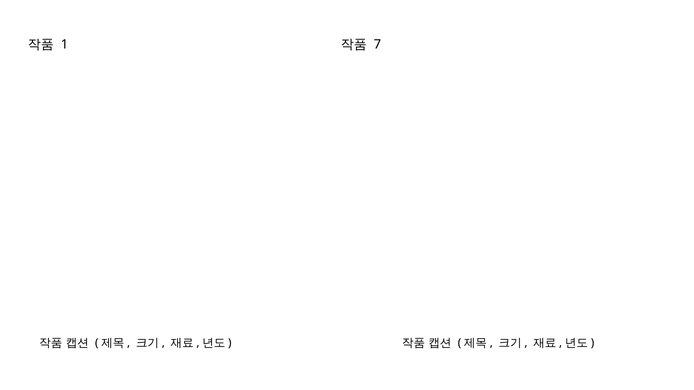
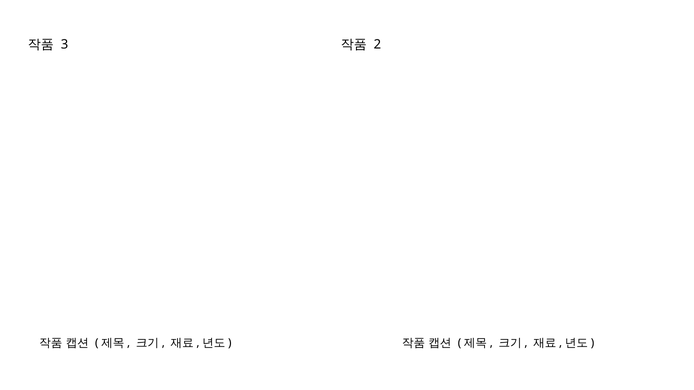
1: 1 -> 3
7: 7 -> 2
